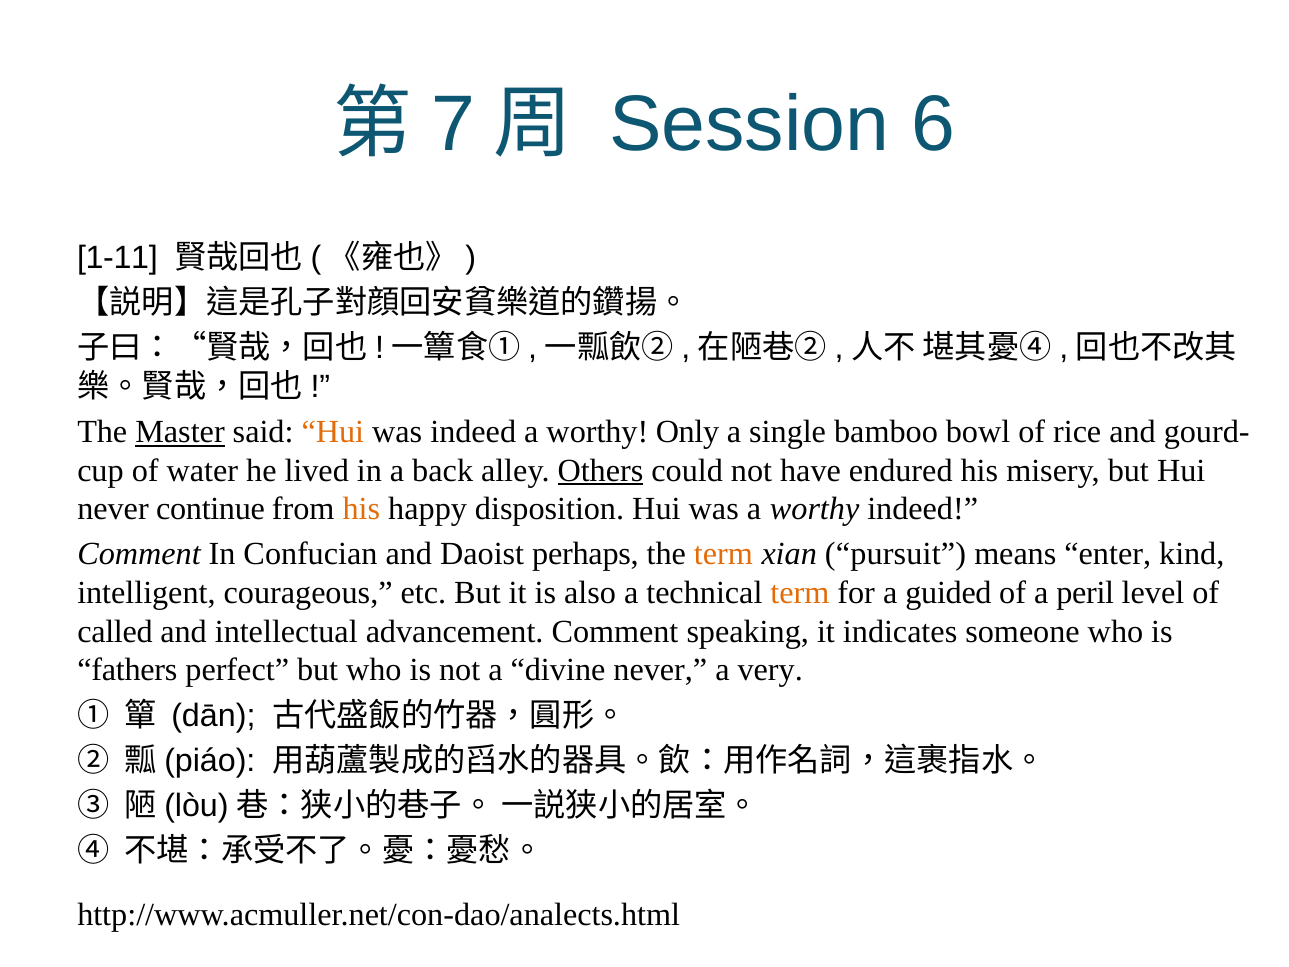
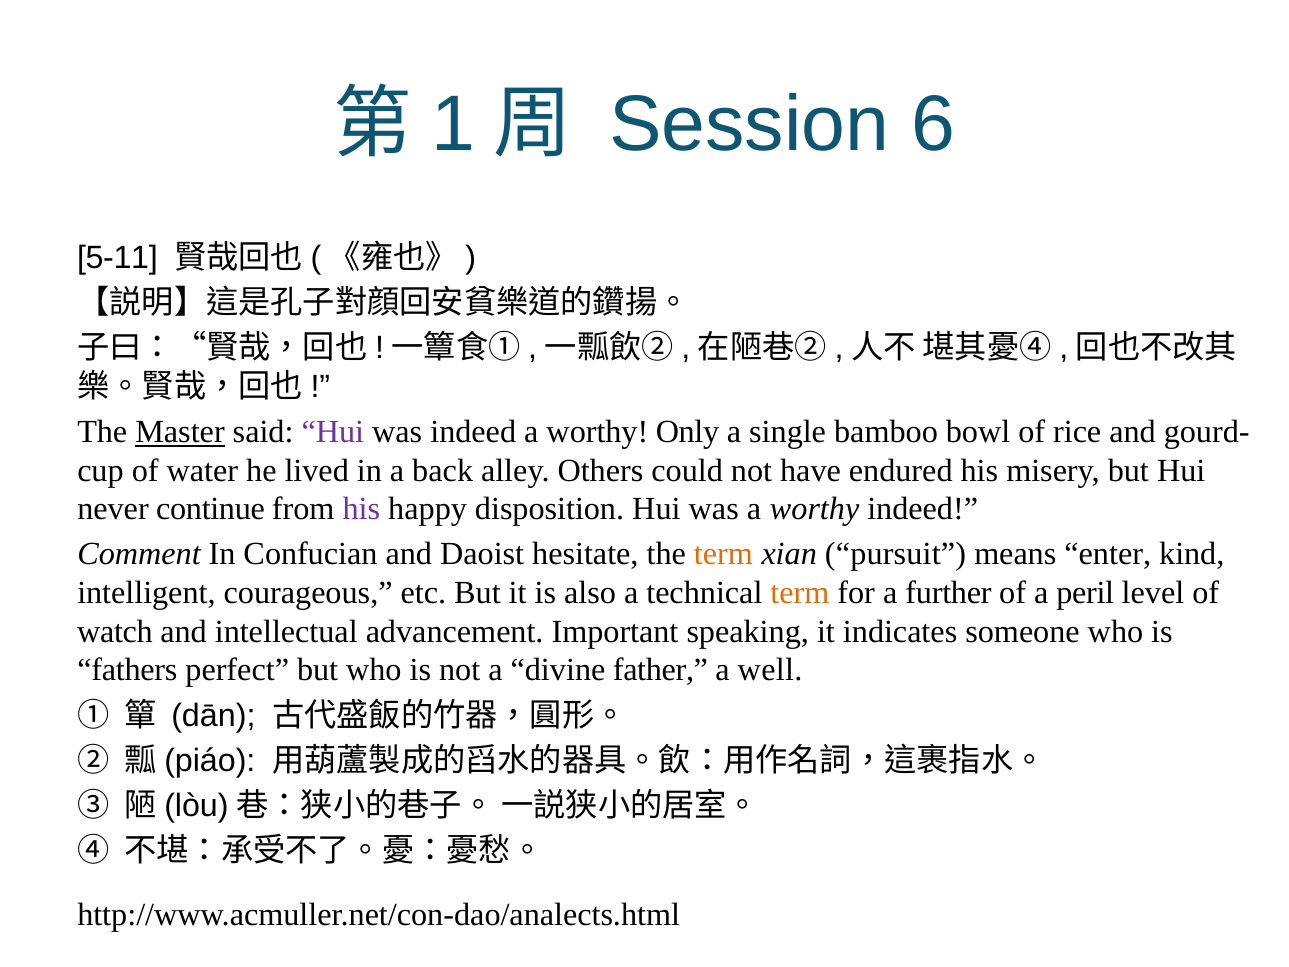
7: 7 -> 1
1-11: 1-11 -> 5-11
Hui at (333, 432) colour: orange -> purple
Others underline: present -> none
his at (361, 509) colour: orange -> purple
perhaps: perhaps -> hesitate
guided: guided -> further
called: called -> watch
advancement Comment: Comment -> Important
divine never: never -> father
very: very -> well
